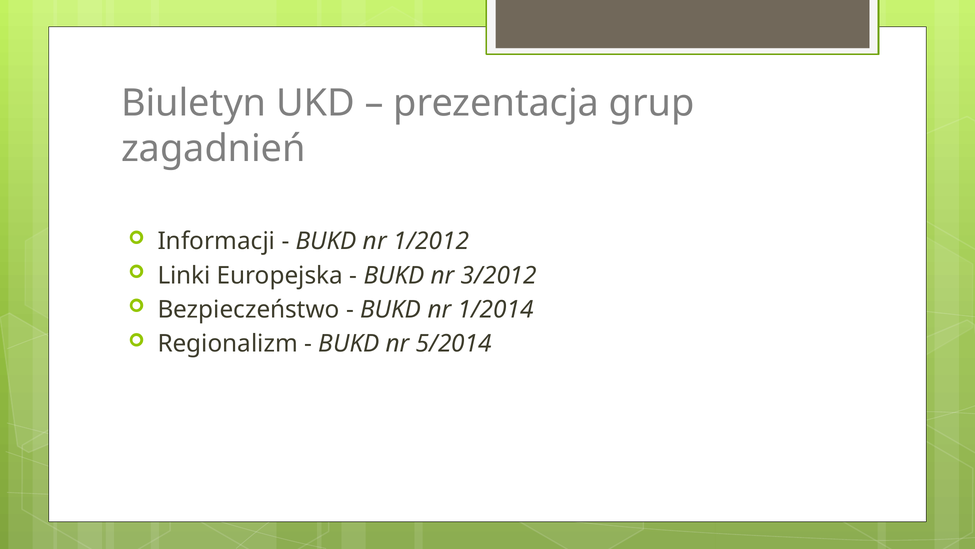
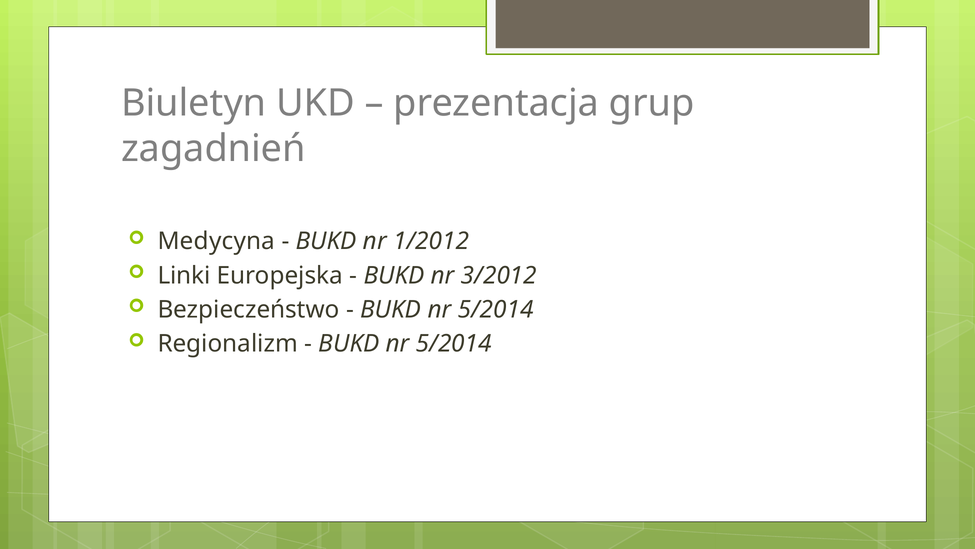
Informacji: Informacji -> Medycyna
1/2014 at (496, 309): 1/2014 -> 5/2014
